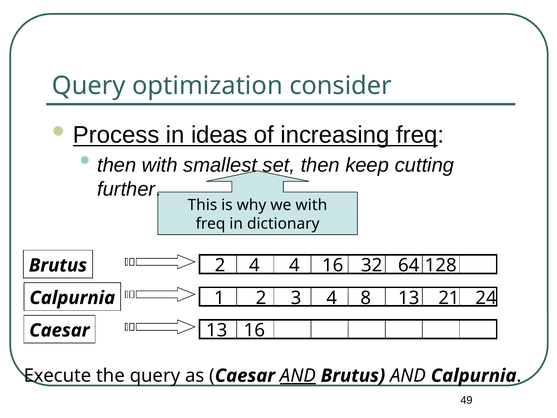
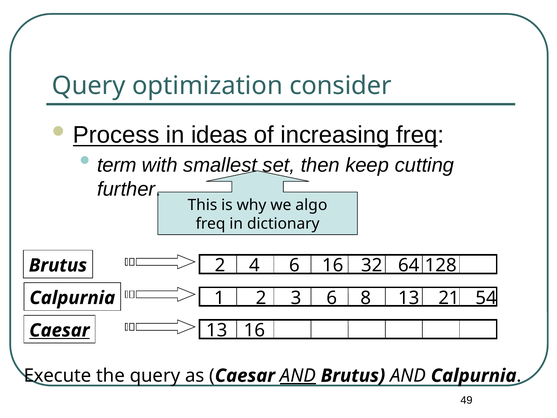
then at (117, 165): then -> term
we with: with -> algo
4 4: 4 -> 6
3 4: 4 -> 6
24: 24 -> 54
Caesar at (59, 330) underline: none -> present
